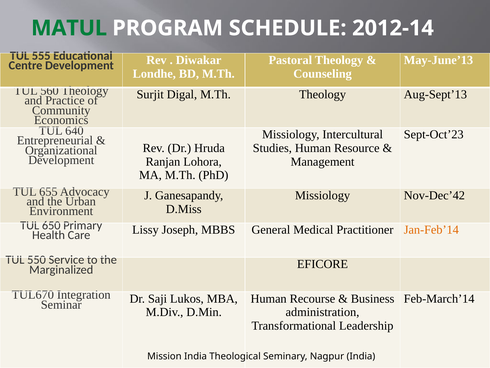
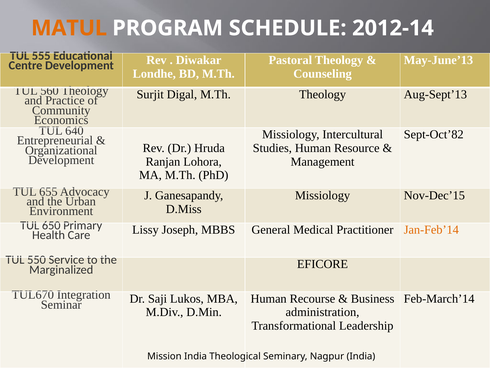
MATUL colour: green -> orange
Sept-Oct’23: Sept-Oct’23 -> Sept-Oct’82
Nov-Dec’42: Nov-Dec’42 -> Nov-Dec’15
